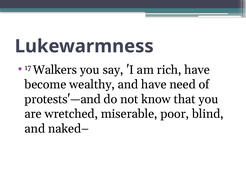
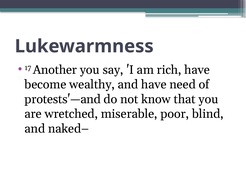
Walkers: Walkers -> Another
